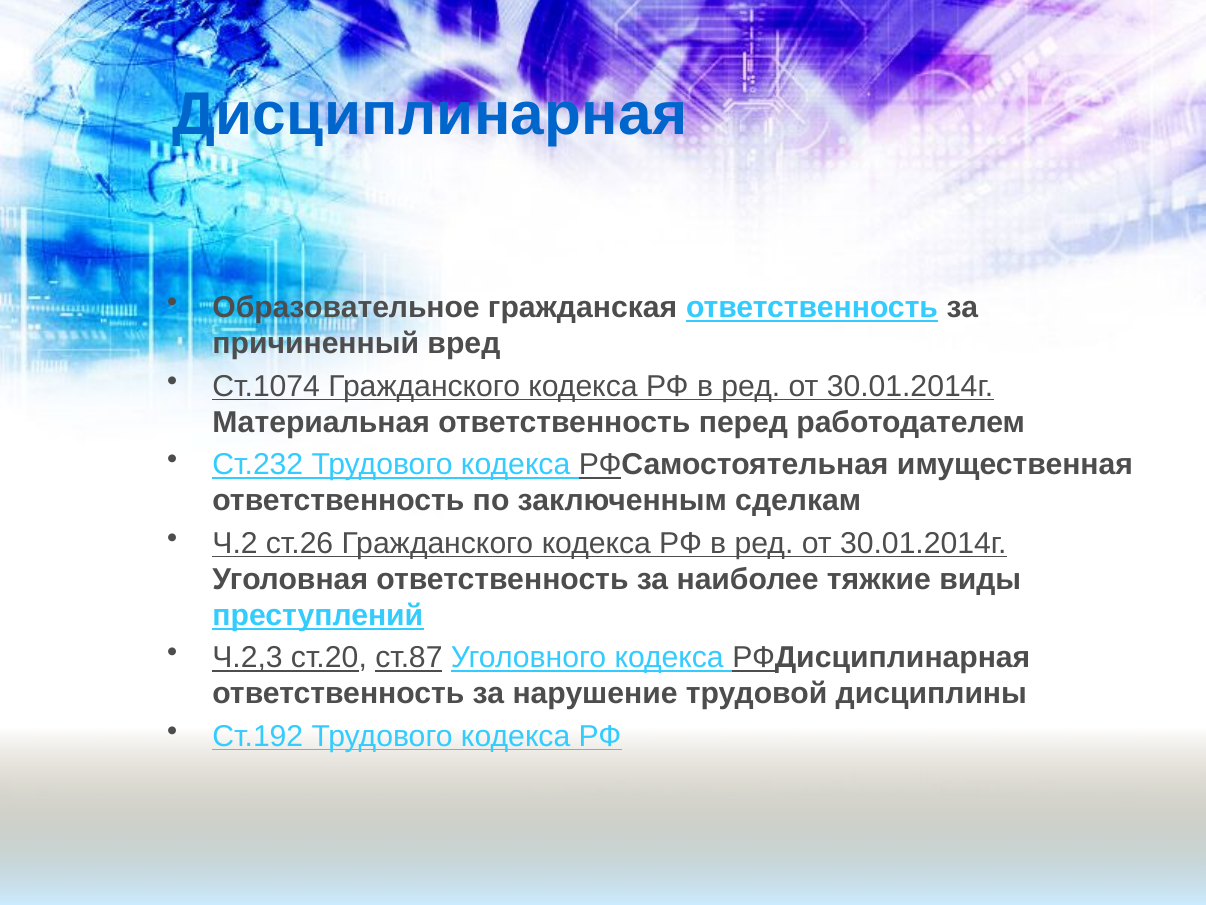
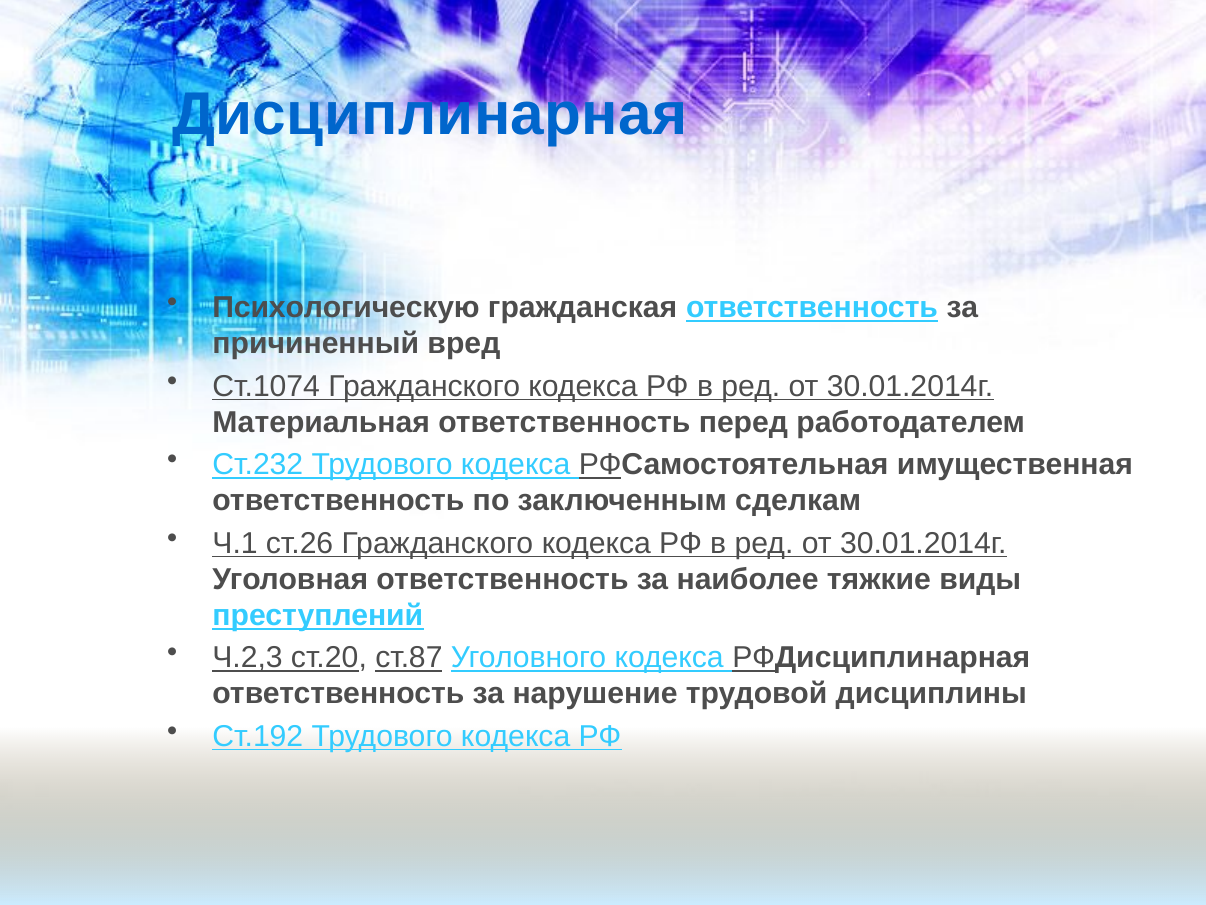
Образовательное: Образовательное -> Психологическую
Ч.2: Ч.2 -> Ч.1
